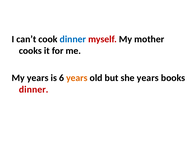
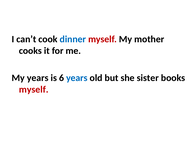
years at (77, 78) colour: orange -> blue
she years: years -> sister
dinner at (34, 90): dinner -> myself
